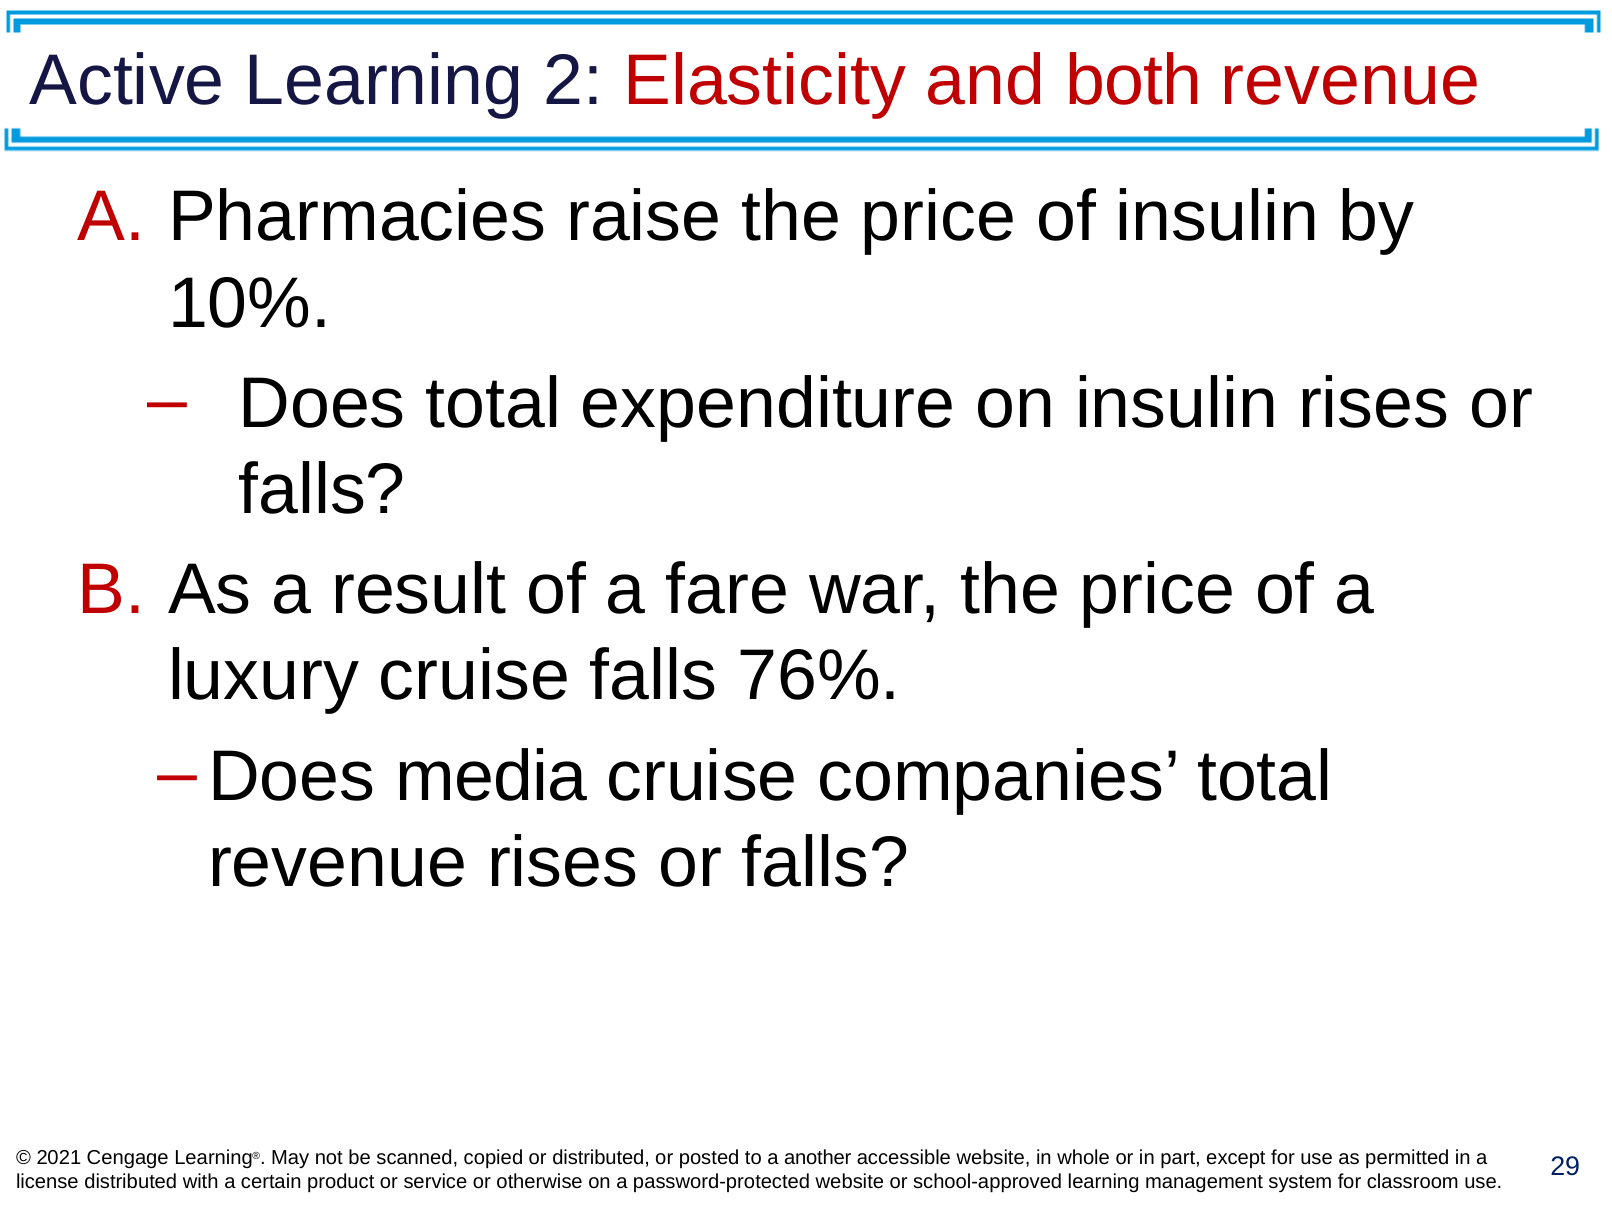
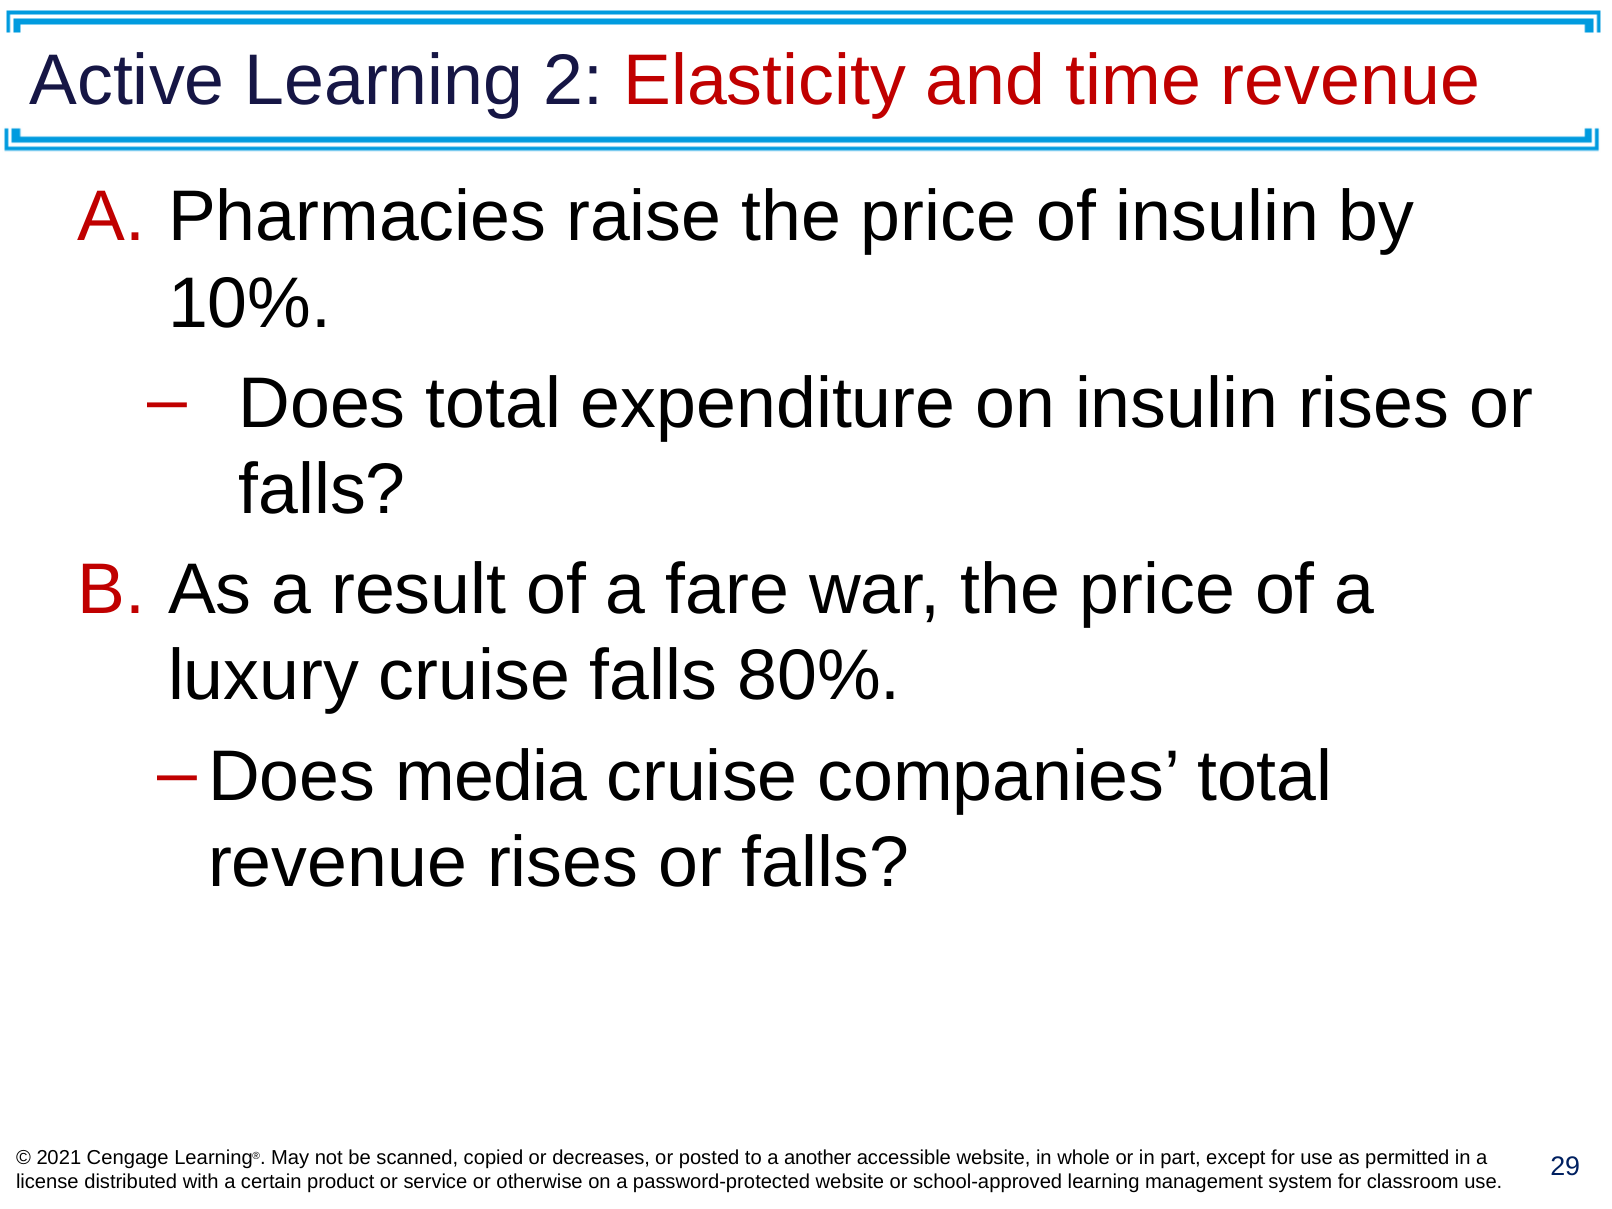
both: both -> time
76%: 76% -> 80%
or distributed: distributed -> decreases
